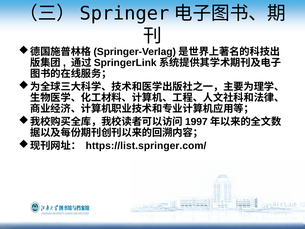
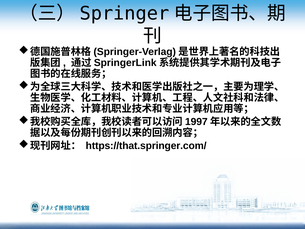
https://list.springer.com/: https://list.springer.com/ -> https://that.springer.com/
